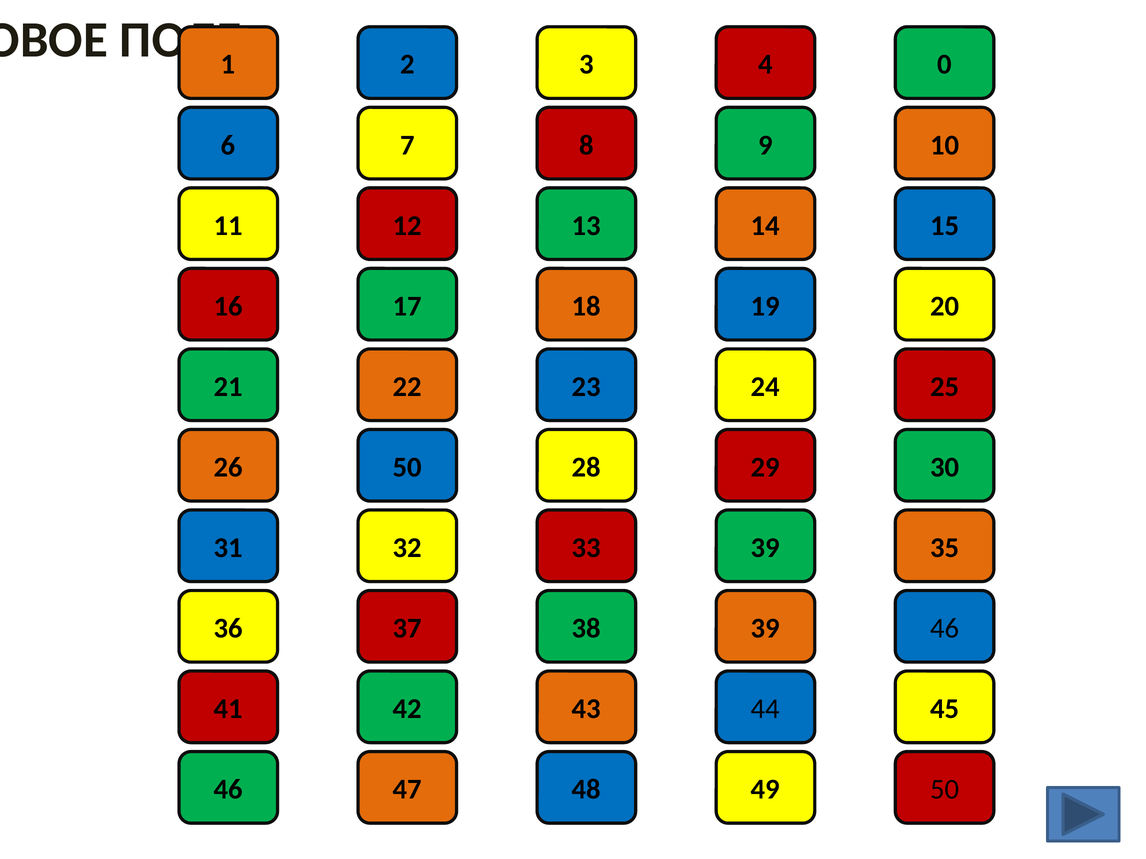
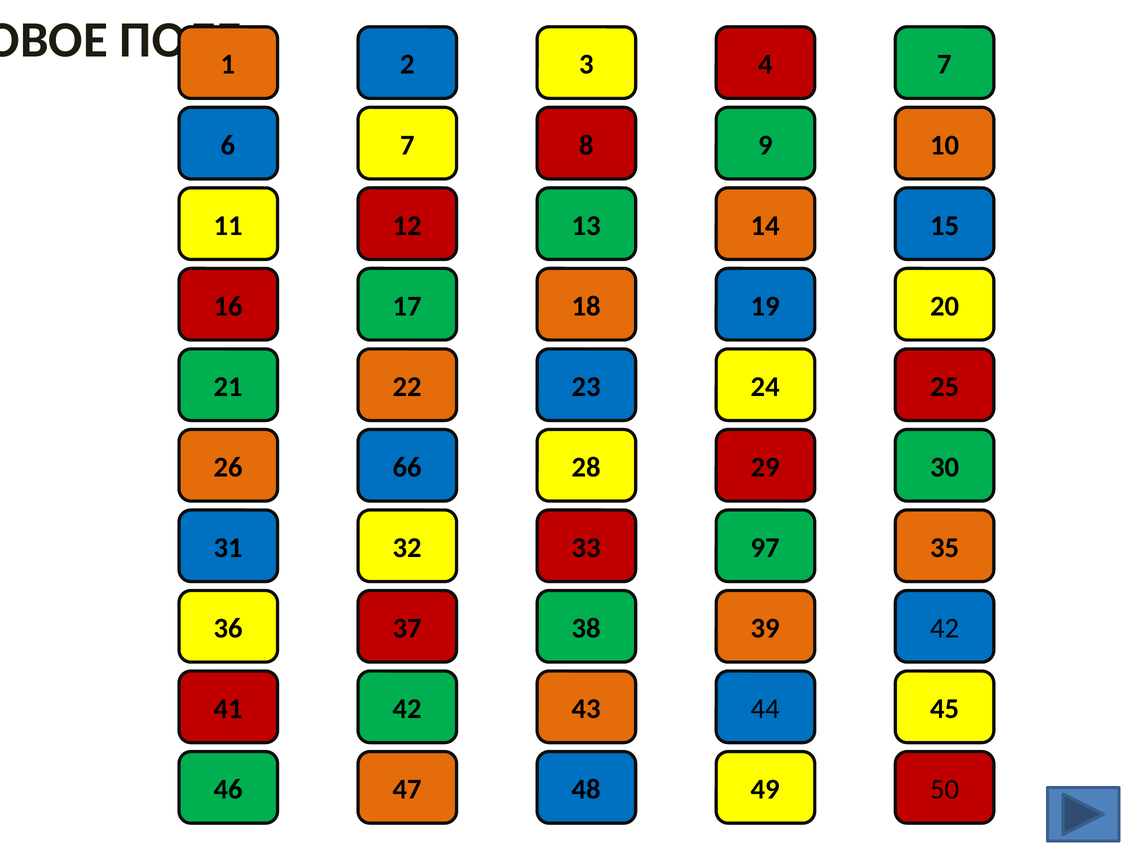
4 0: 0 -> 7
26 50: 50 -> 66
33 39: 39 -> 97
39 46: 46 -> 42
